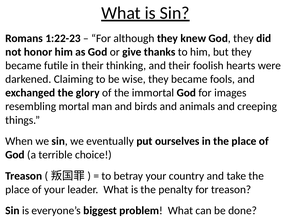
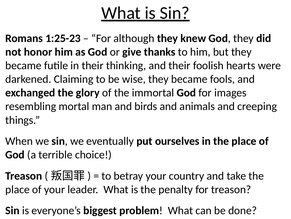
1:22-23: 1:22-23 -> 1:25-23
